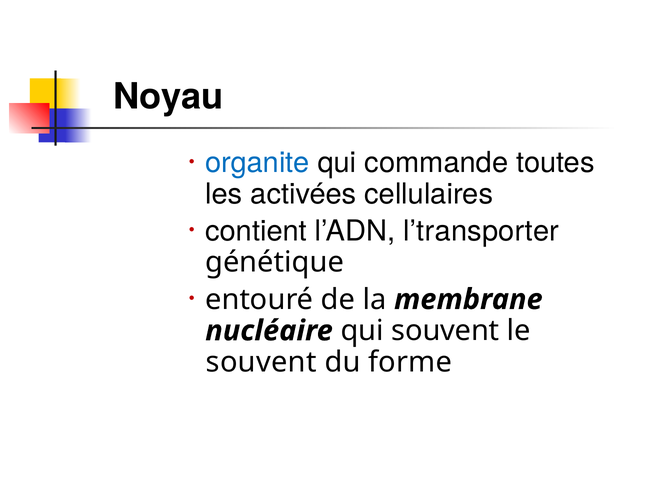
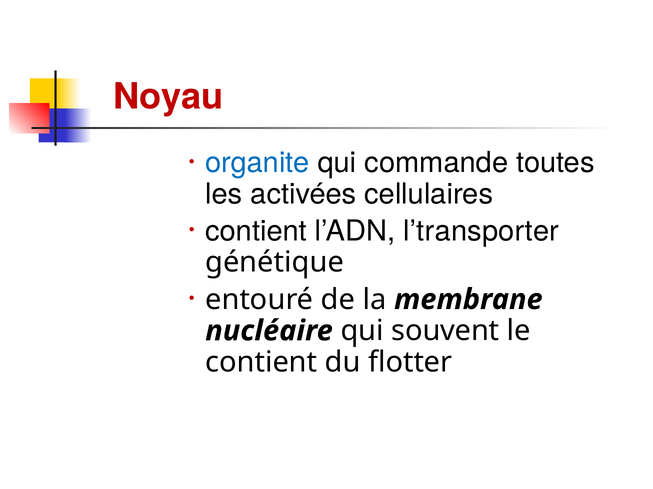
Noyau colour: black -> red
souvent at (261, 363): souvent -> contient
forme: forme -> flotter
